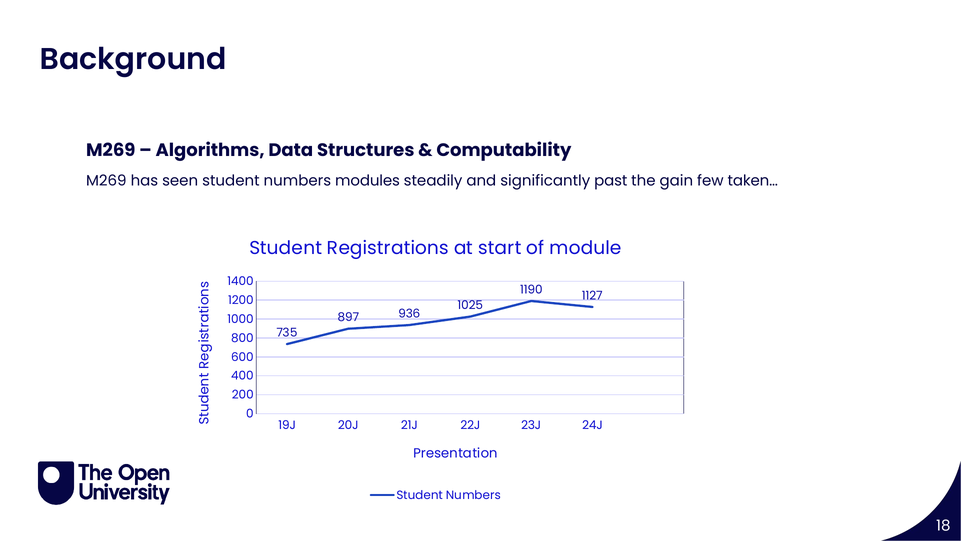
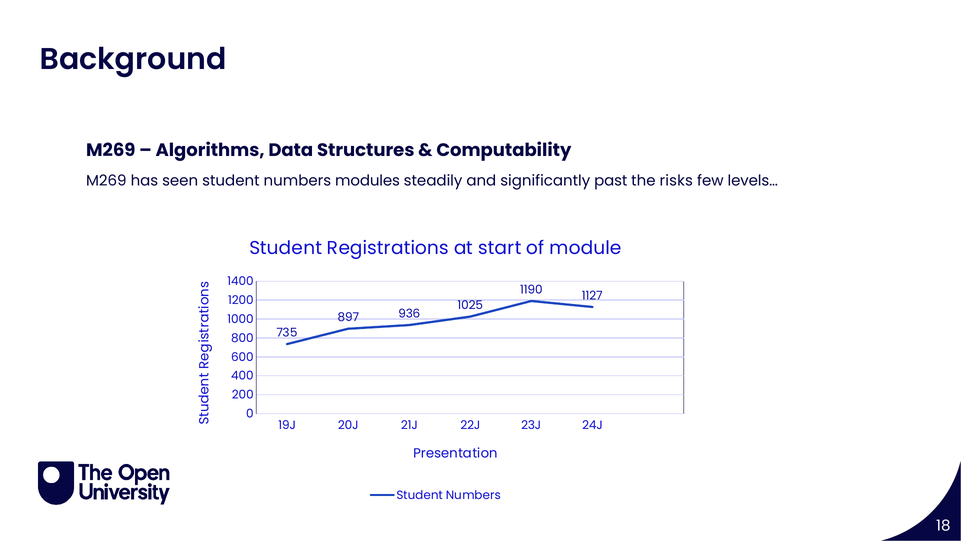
gain: gain -> risks
taken…: taken… -> levels…
